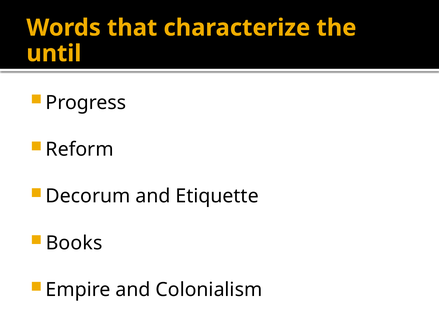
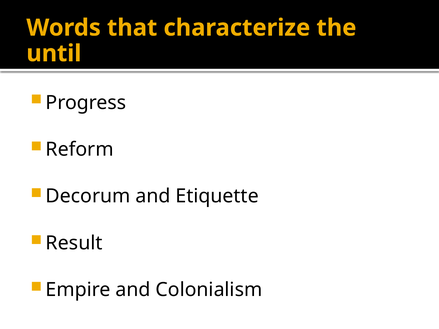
Books: Books -> Result
